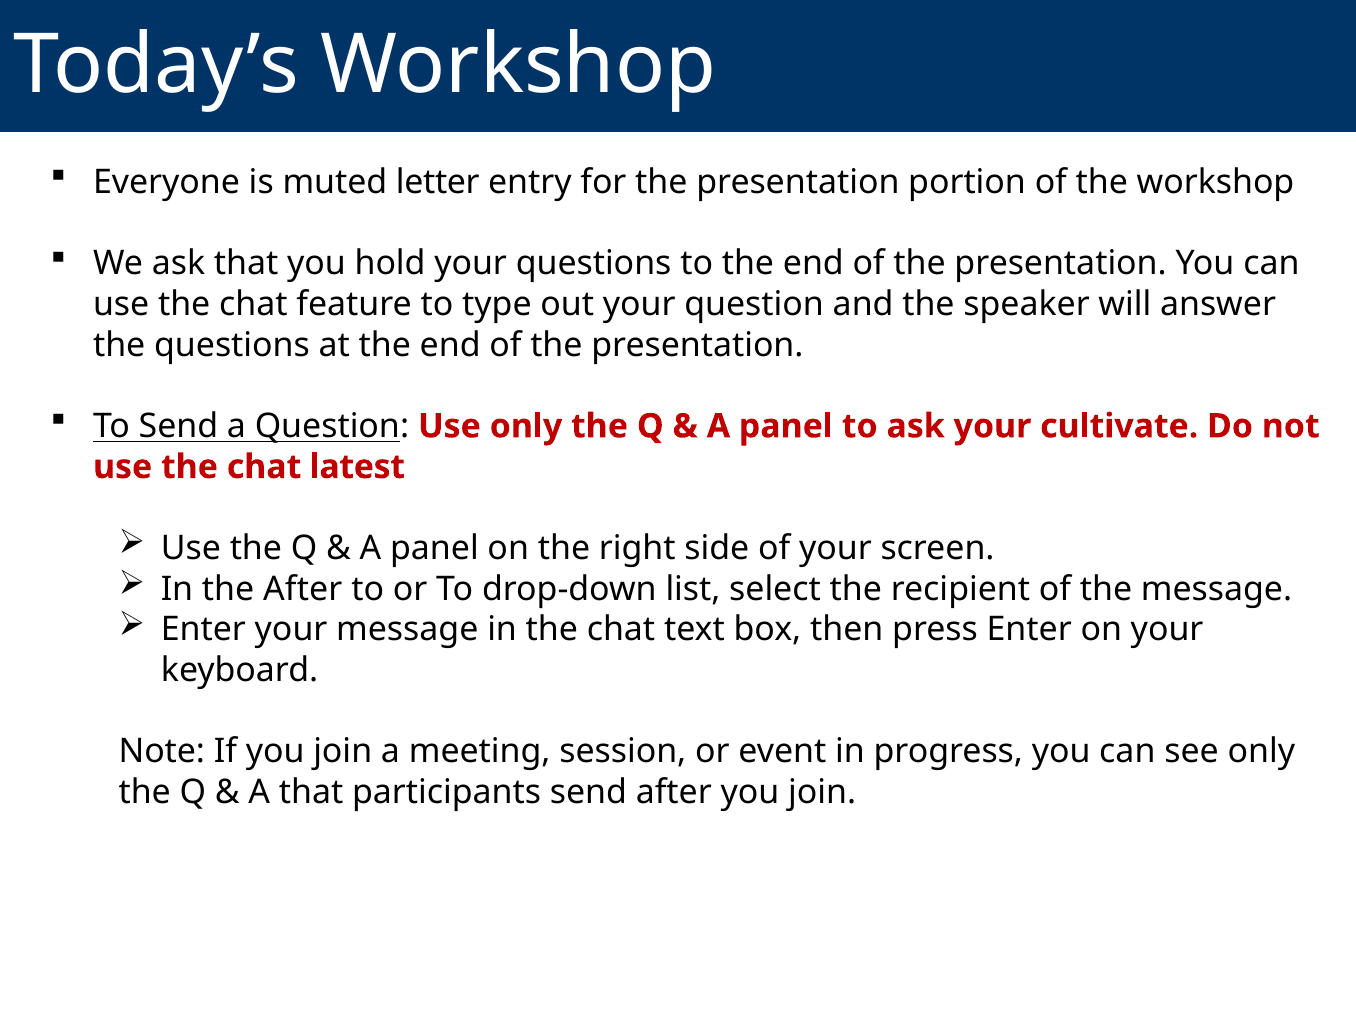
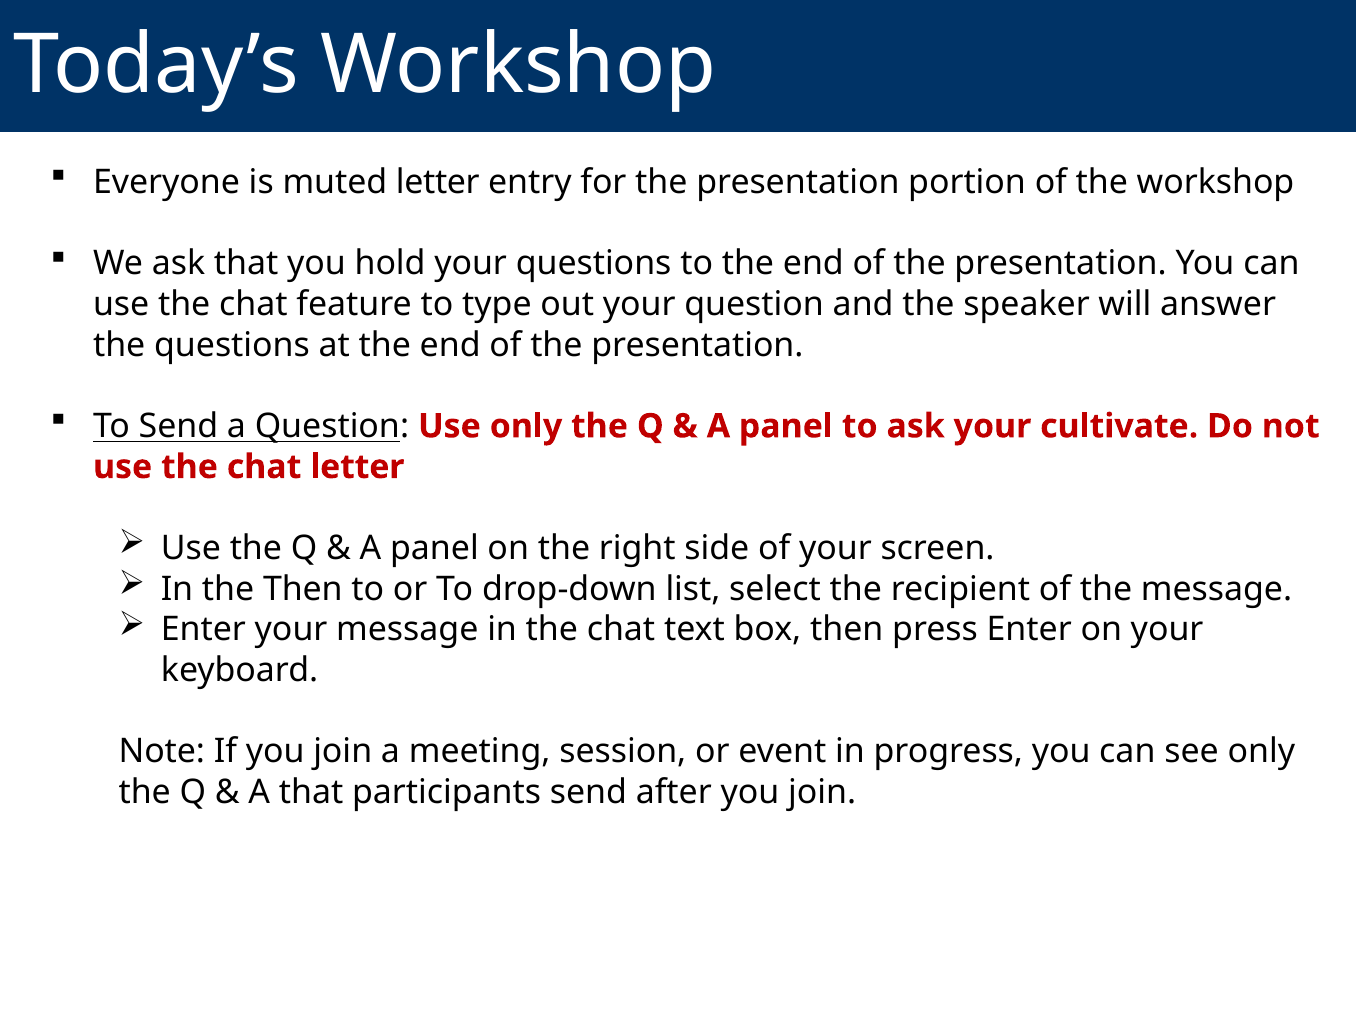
chat latest: latest -> letter
the After: After -> Then
